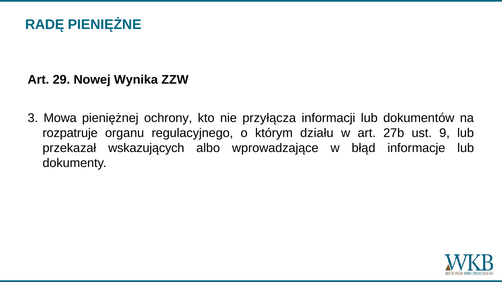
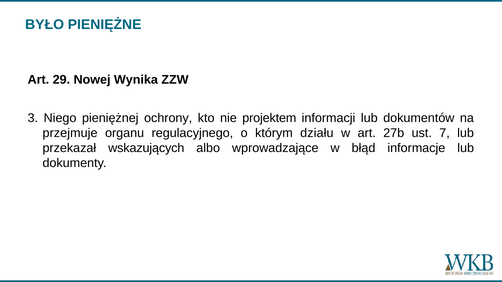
RADĘ: RADĘ -> BYŁO
Mowa: Mowa -> Niego
przyłącza: przyłącza -> projektem
rozpatruje: rozpatruje -> przejmuje
9: 9 -> 7
